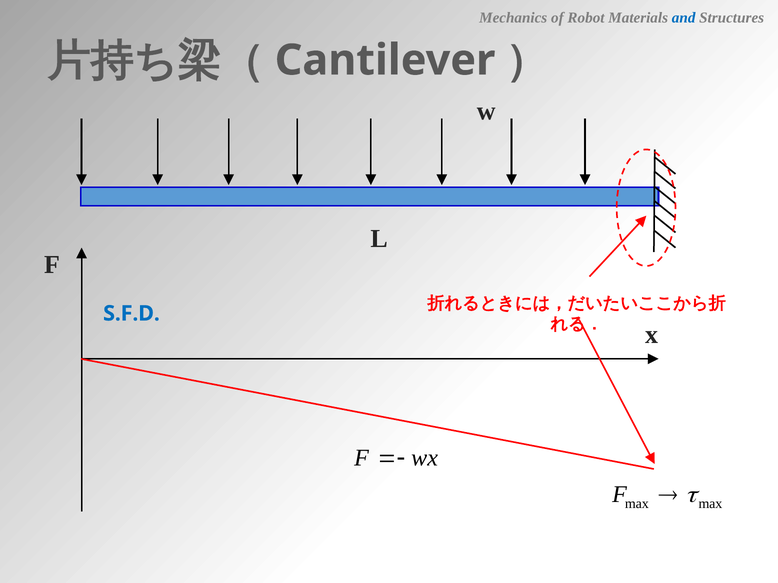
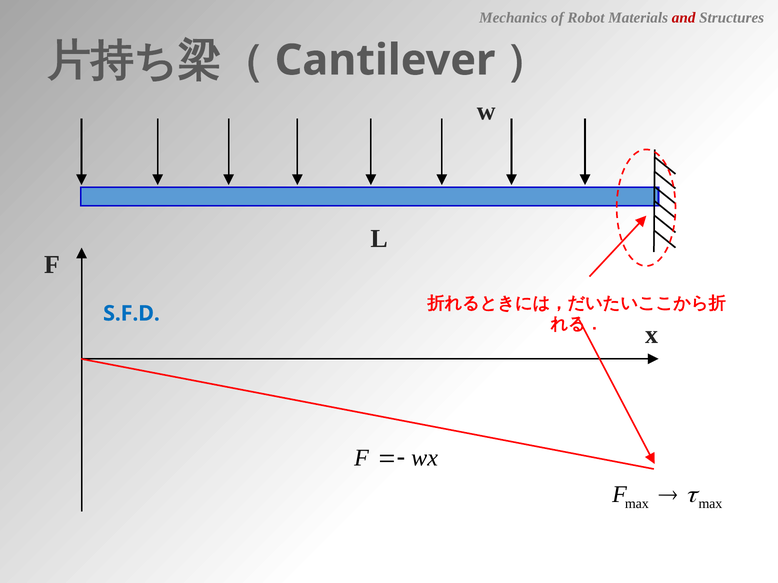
and colour: blue -> red
